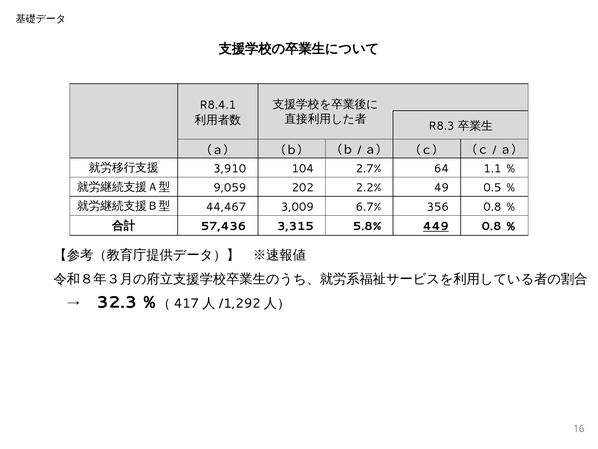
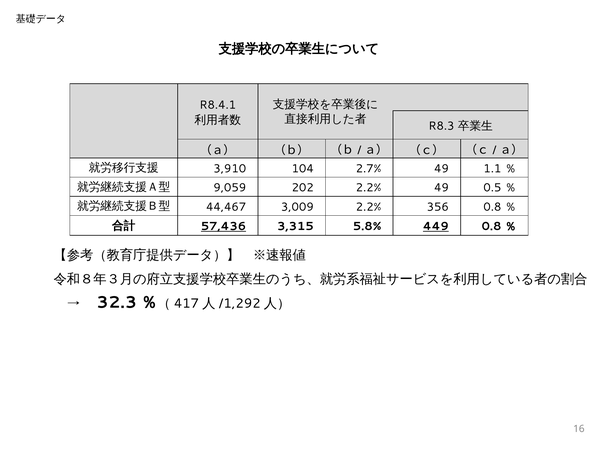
2.7% 64: 64 -> 49
3,009 6.7%: 6.7% -> 2.2%
57,436 underline: none -> present
